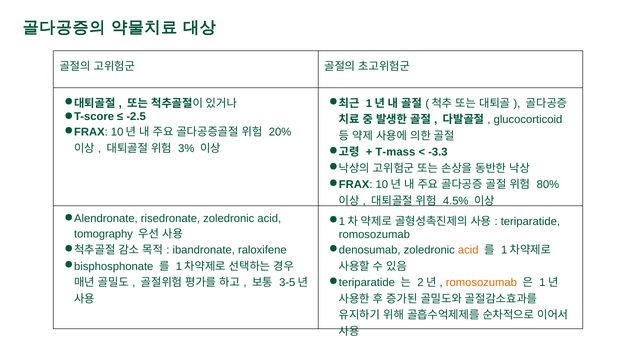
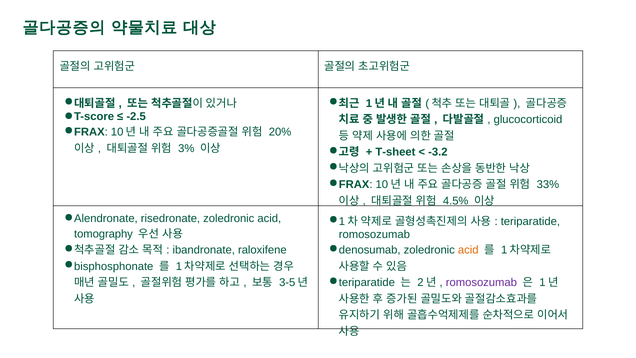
T-mass: T-mass -> T-sheet
-3.3: -3.3 -> -3.2
80%: 80% -> 33%
romosozumab at (481, 282) colour: orange -> purple
